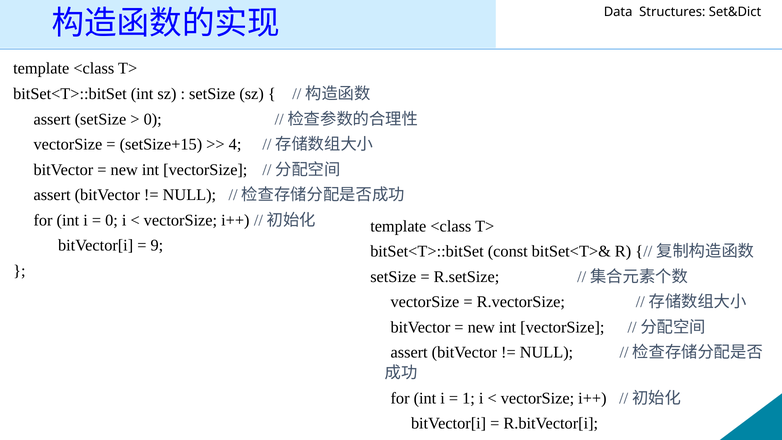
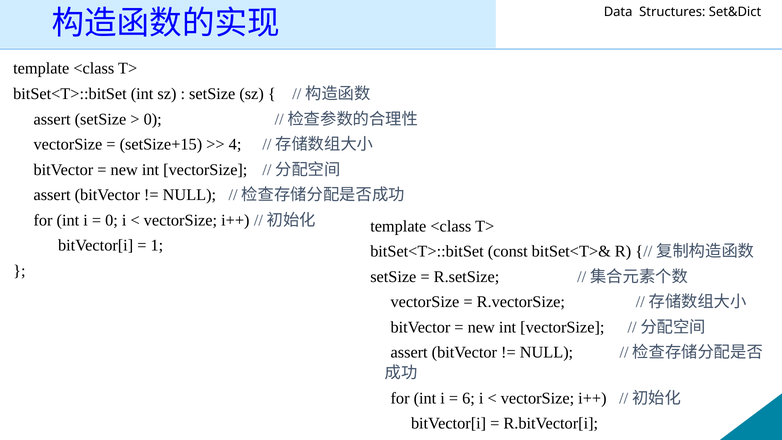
9: 9 -> 1
1: 1 -> 6
